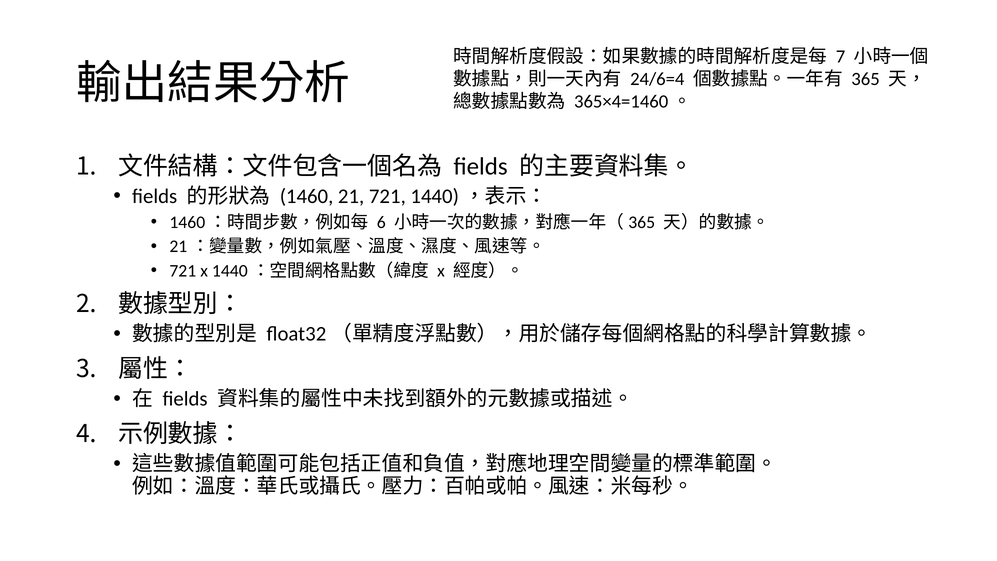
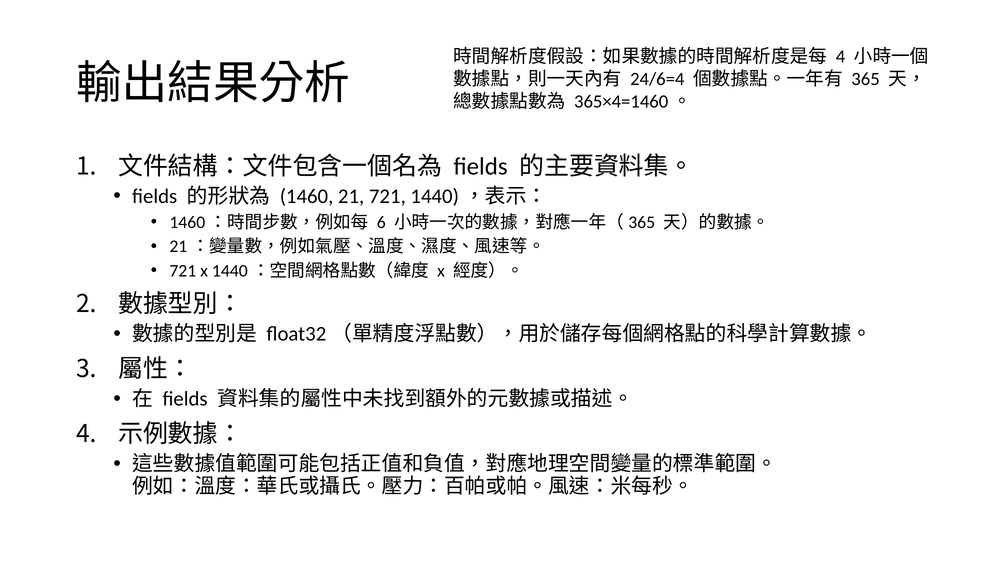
7 at (840, 57): 7 -> 4
